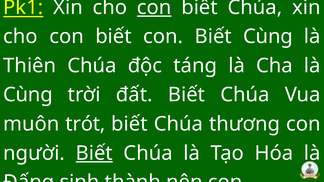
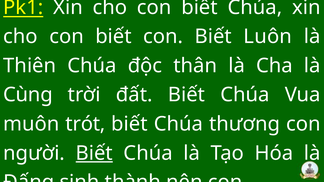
con at (154, 7) underline: present -> none
Biết Cùng: Cùng -> Luôn
táng: táng -> thân
